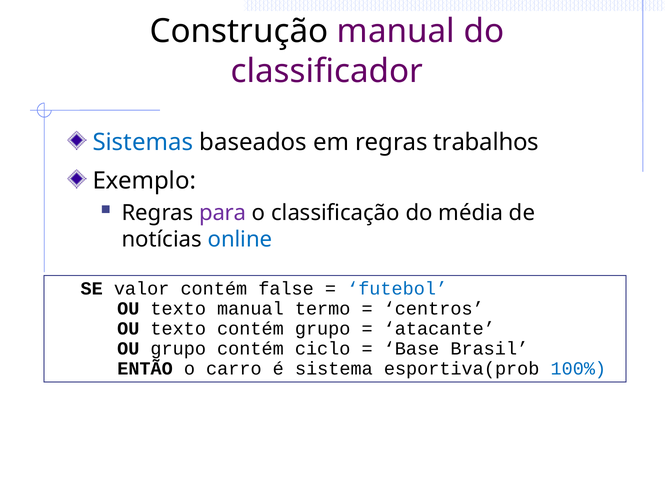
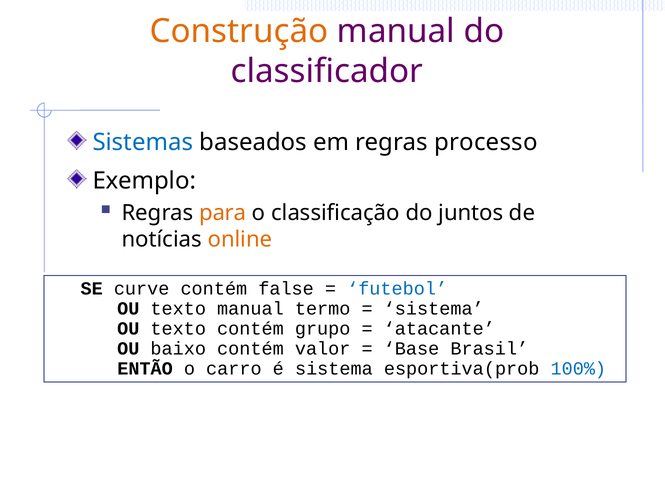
Construção colour: black -> orange
trabalhos: trabalhos -> processo
para colour: purple -> orange
média: média -> juntos
online colour: blue -> orange
valor: valor -> curve
centros at (434, 309): centros -> sistema
OU grupo: grupo -> baixo
ciclo: ciclo -> valor
